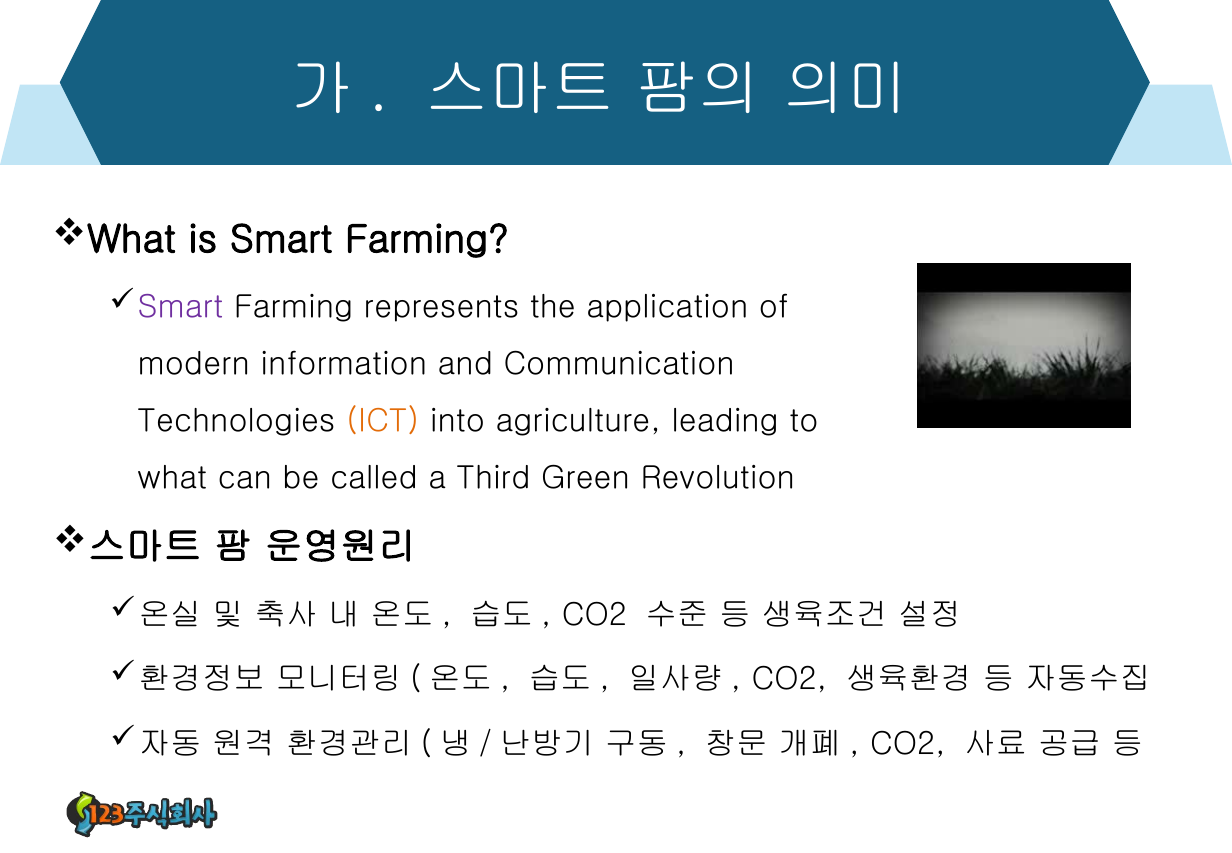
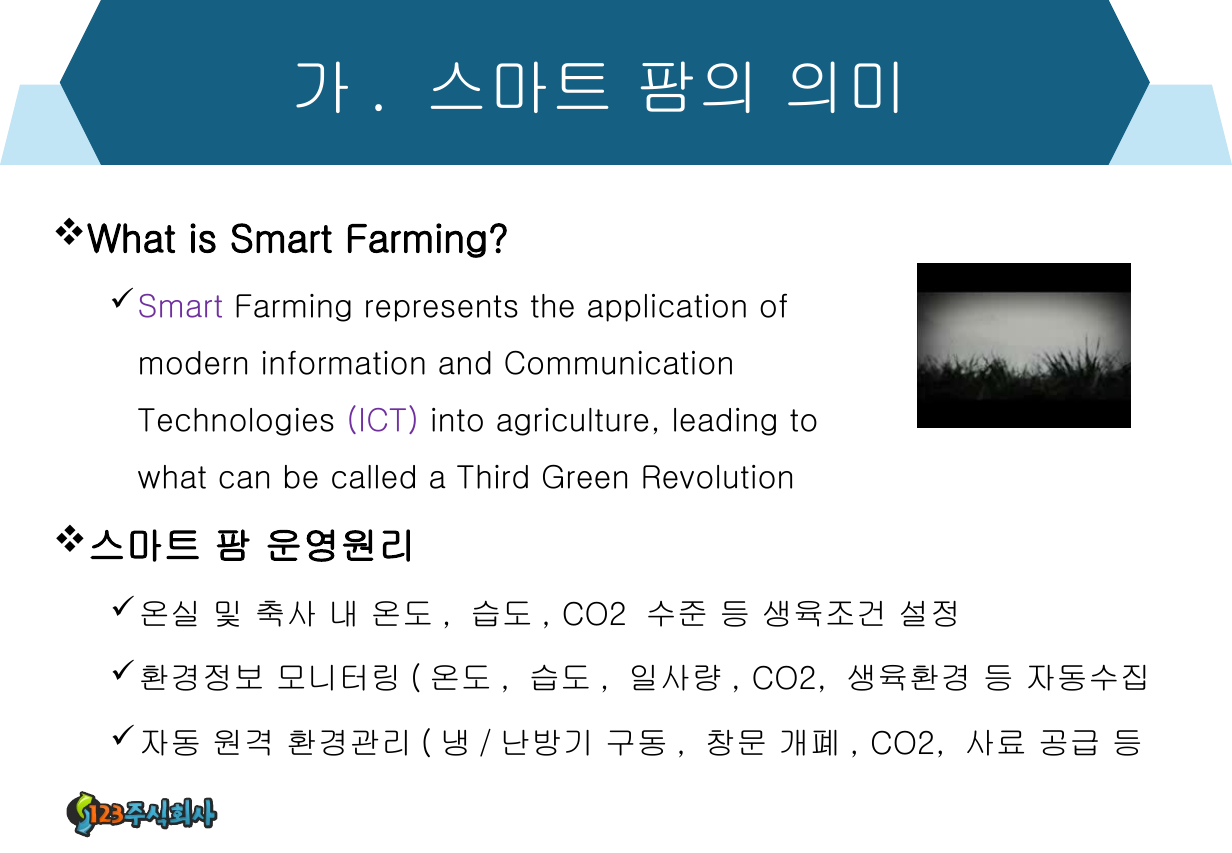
ICT colour: orange -> purple
